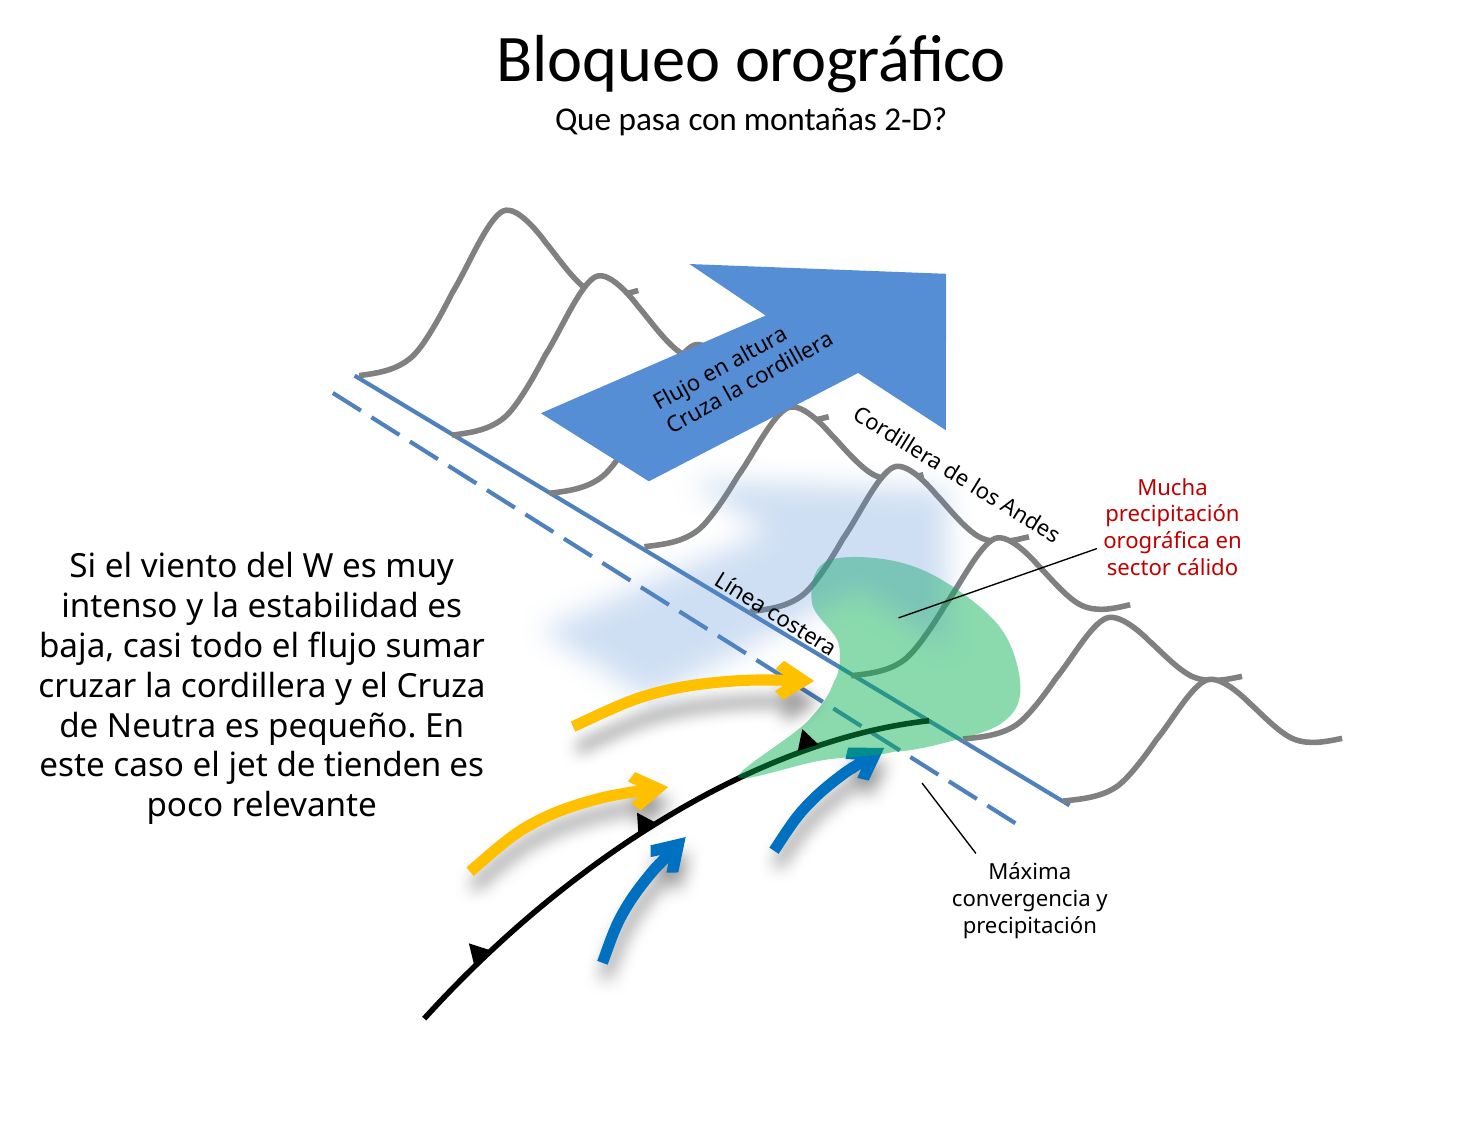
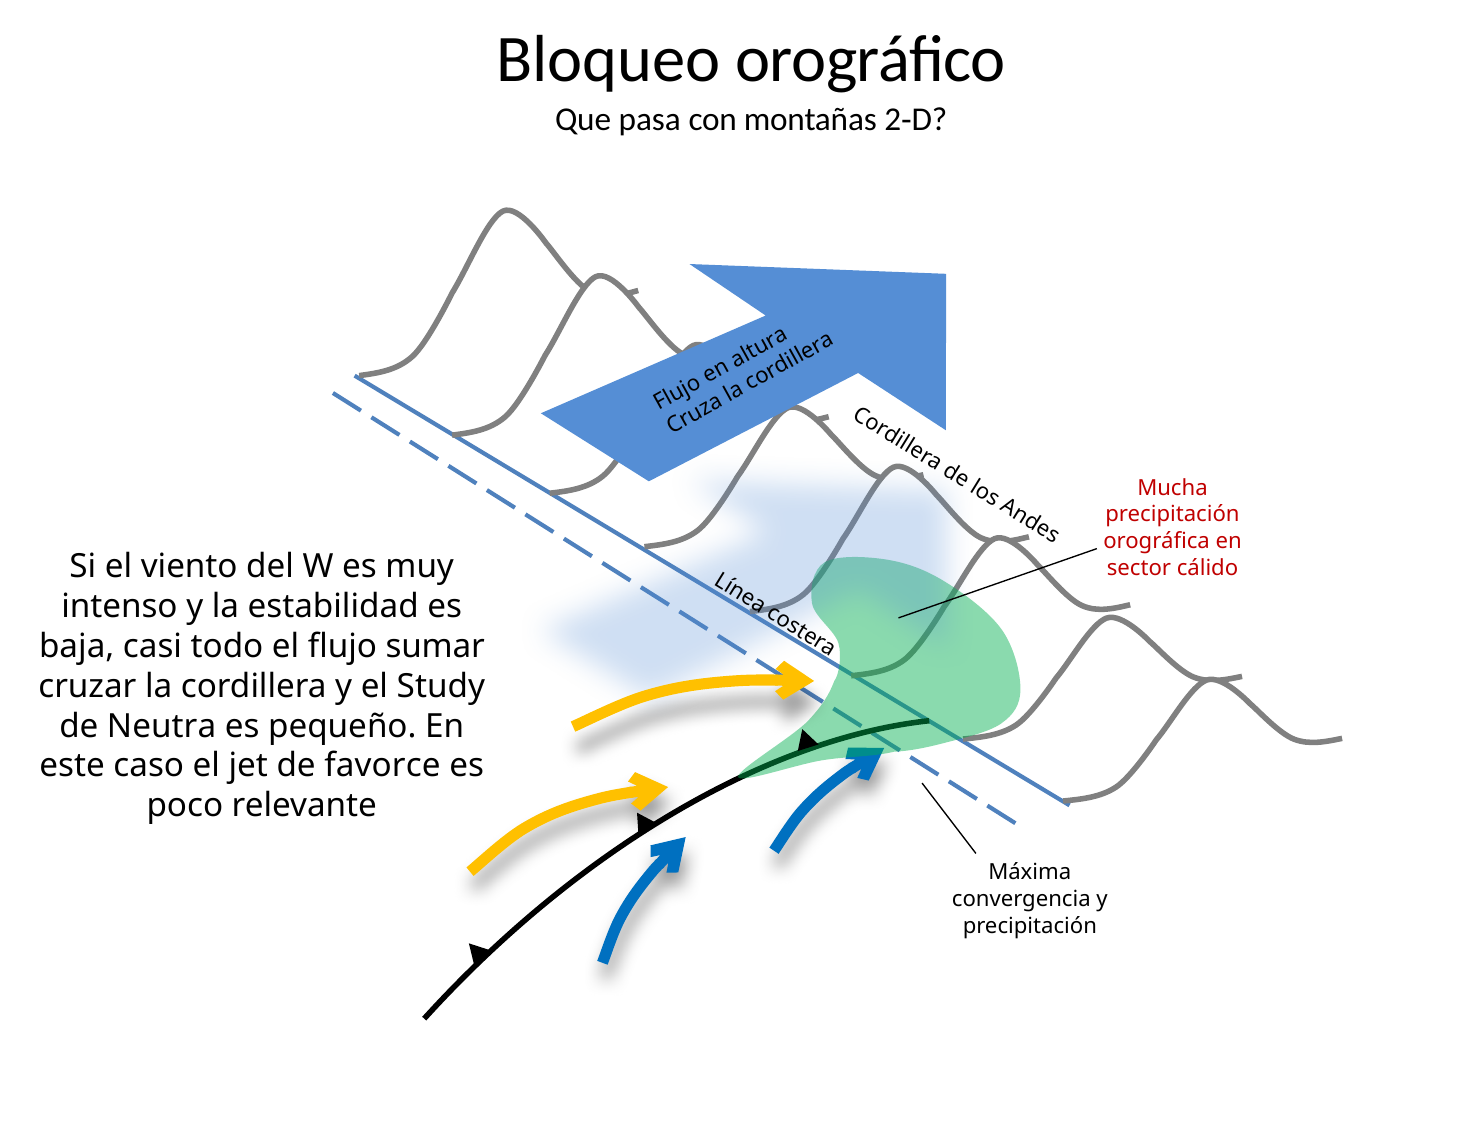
Cruza: Cruza -> Study
tienden: tienden -> favorce
